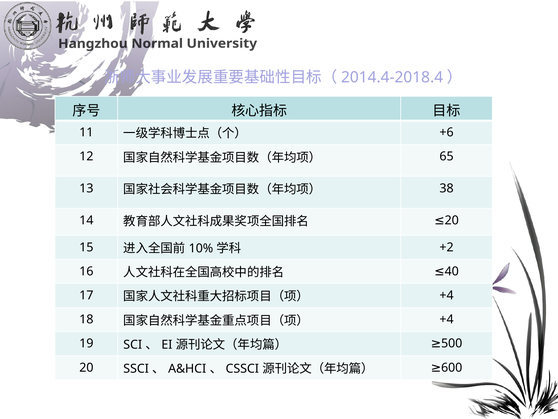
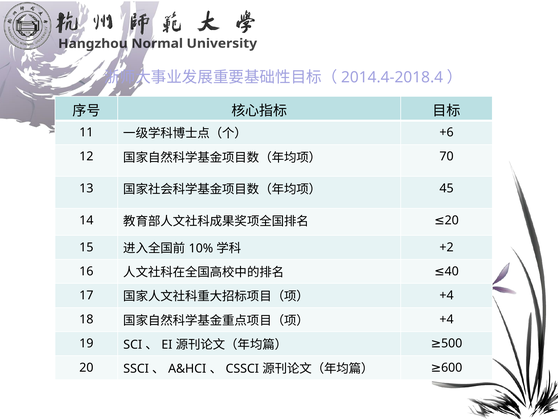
65: 65 -> 70
38: 38 -> 45
